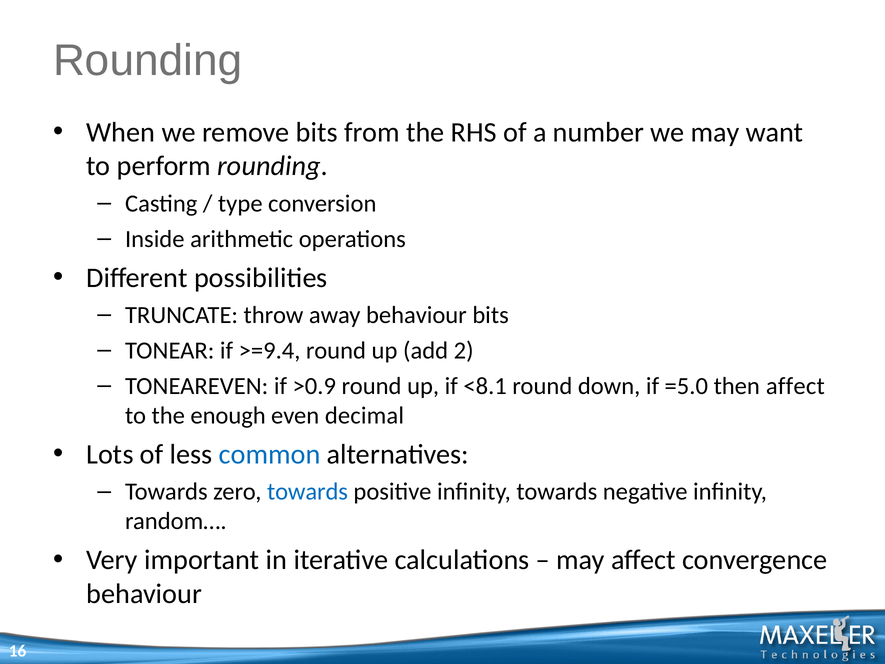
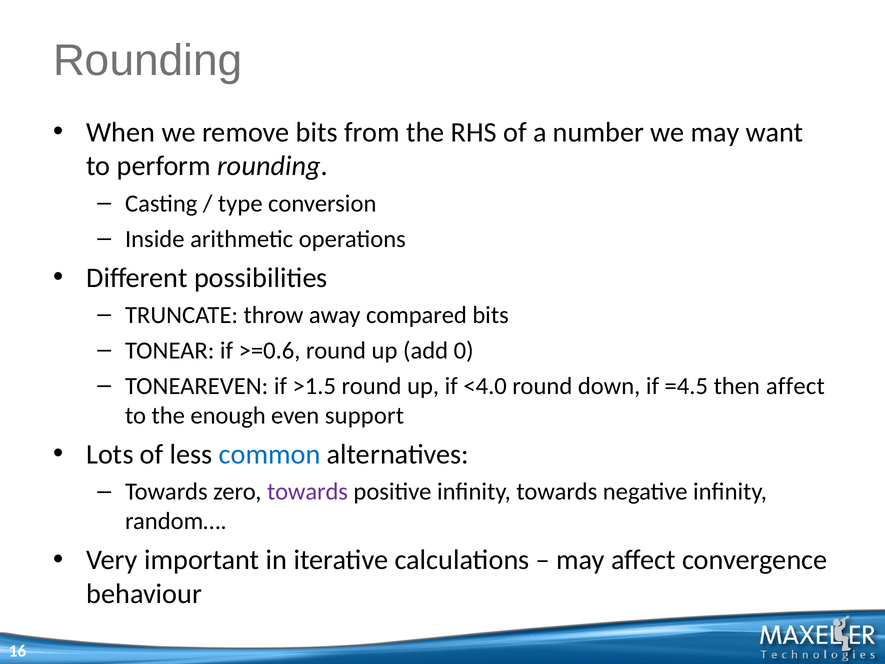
away behaviour: behaviour -> compared
>=9.4: >=9.4 -> >=0.6
2: 2 -> 0
>0.9: >0.9 -> >1.5
<8.1: <8.1 -> <4.0
=5.0: =5.0 -> =4.5
decimal: decimal -> support
towards at (307, 492) colour: blue -> purple
